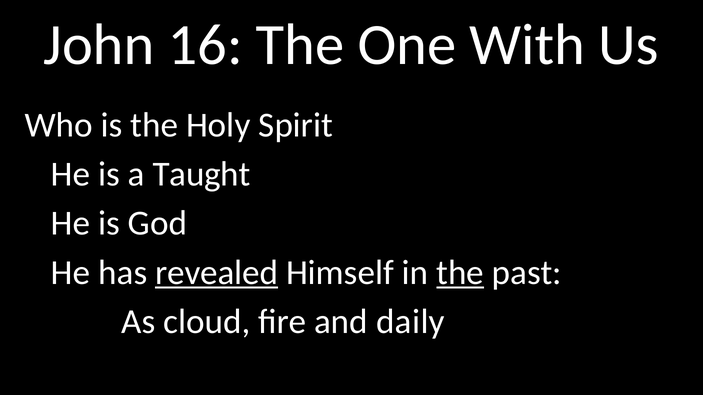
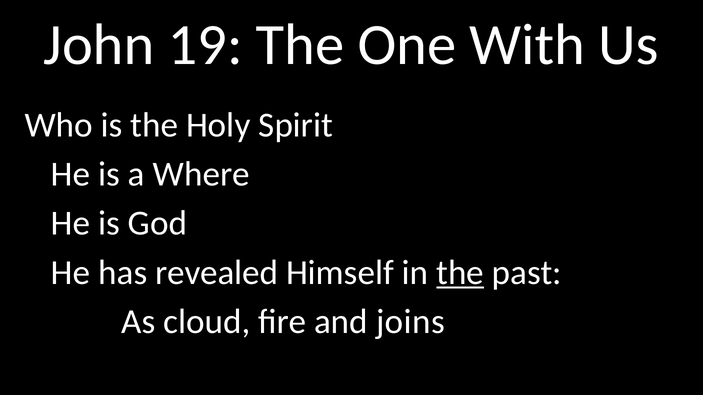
16: 16 -> 19
Taught: Taught -> Where
revealed underline: present -> none
daily: daily -> joins
